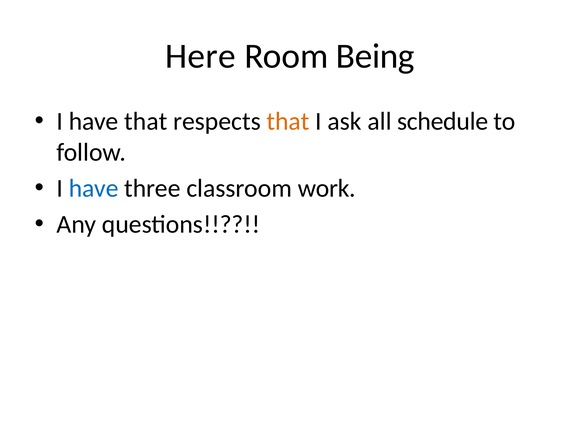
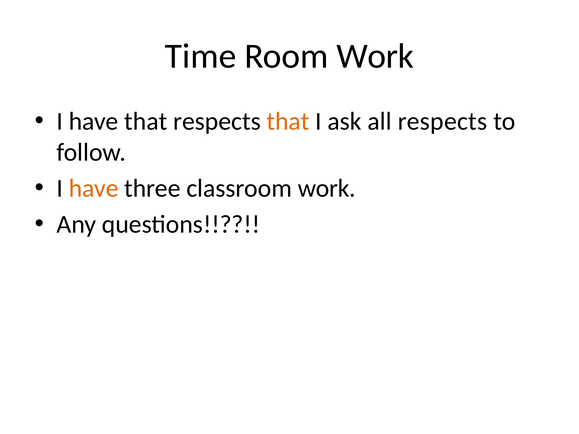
Here: Here -> Time
Room Being: Being -> Work
all schedule: schedule -> respects
have at (94, 188) colour: blue -> orange
